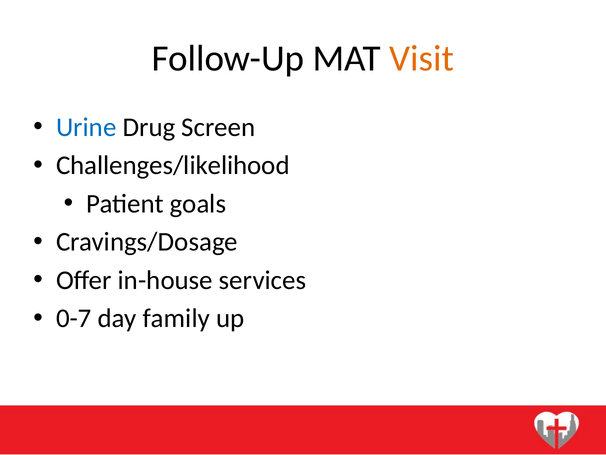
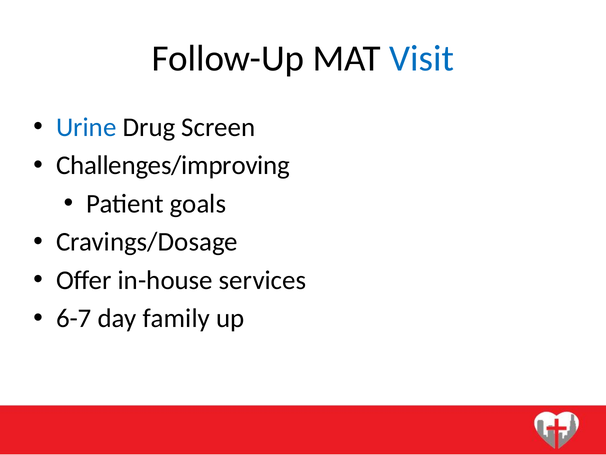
Visit colour: orange -> blue
Challenges/likelihood: Challenges/likelihood -> Challenges/improving
0-7: 0-7 -> 6-7
